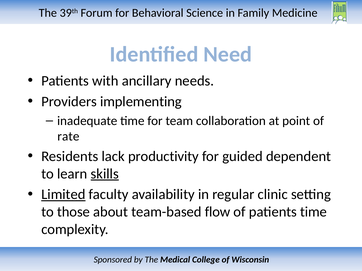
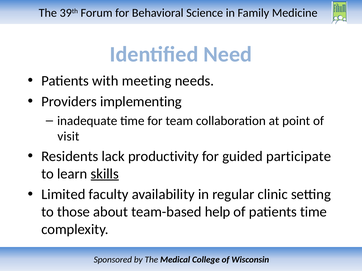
ancillary: ancillary -> meeting
rate: rate -> visit
dependent: dependent -> participate
Limited underline: present -> none
flow: flow -> help
